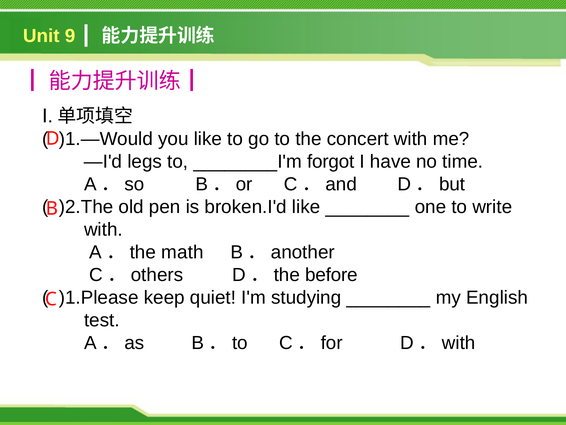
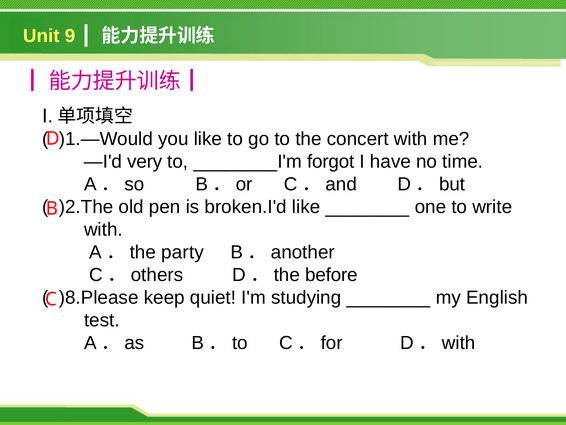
legs: legs -> very
math: math -> party
)1.Please: )1.Please -> )8.Please
